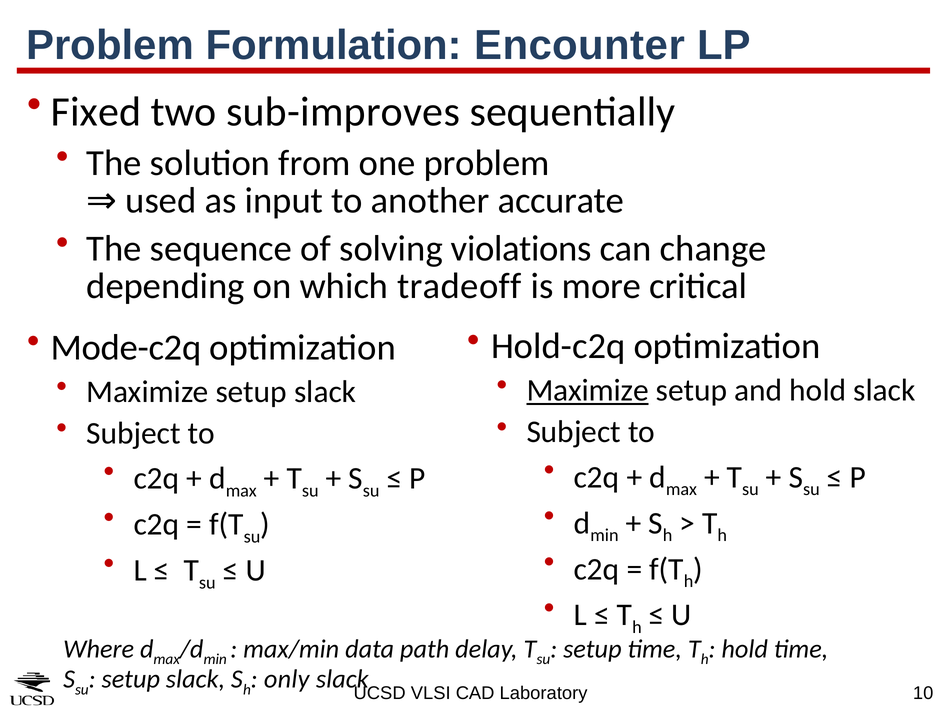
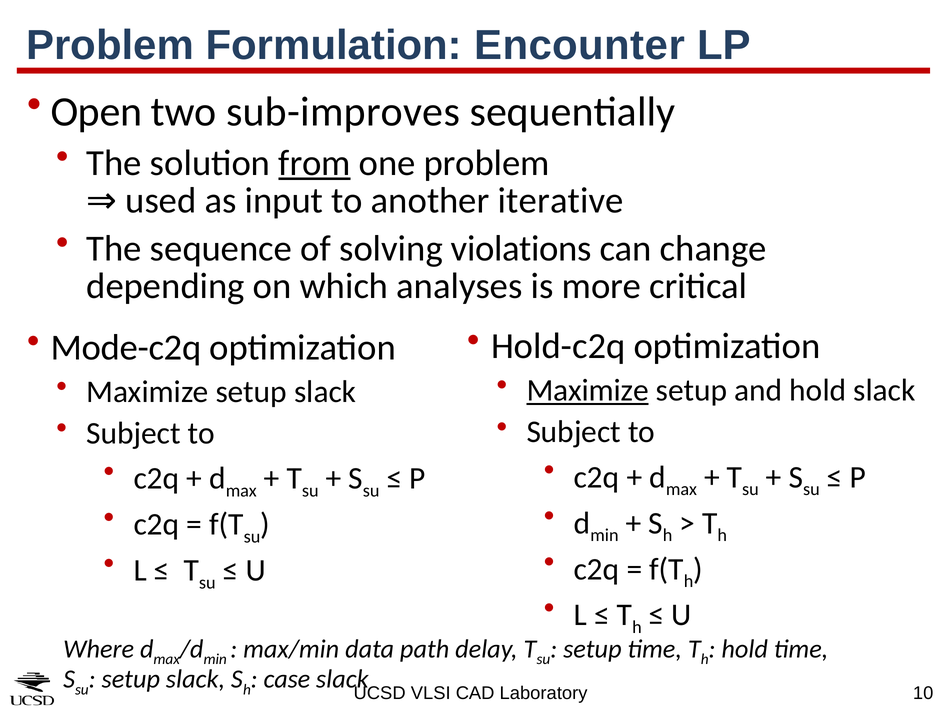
Fixed: Fixed -> Open
from underline: none -> present
accurate: accurate -> iterative
tradeoff: tradeoff -> analyses
only: only -> case
